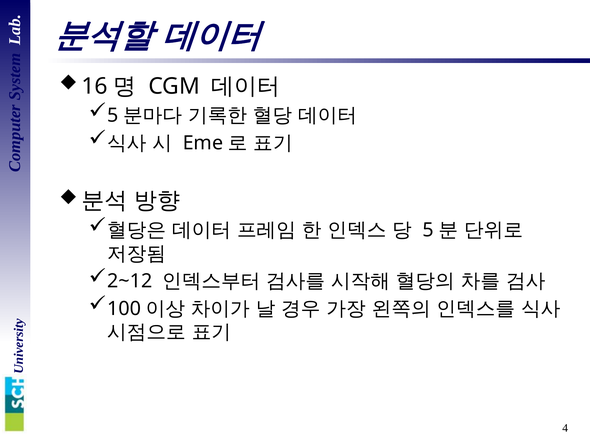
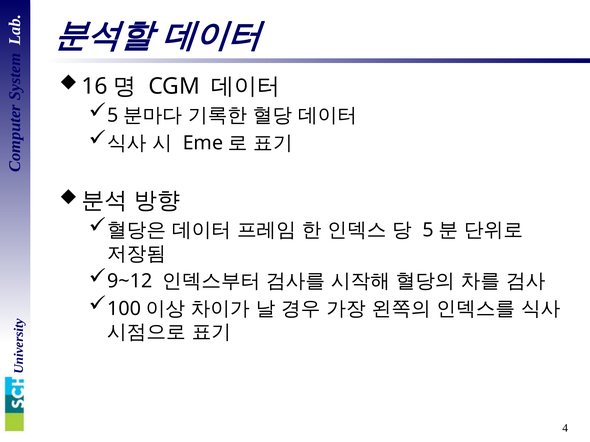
2~12: 2~12 -> 9~12
